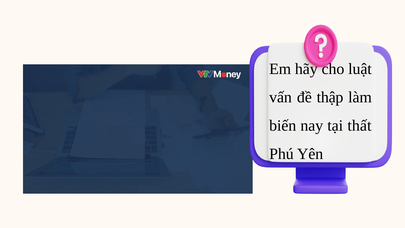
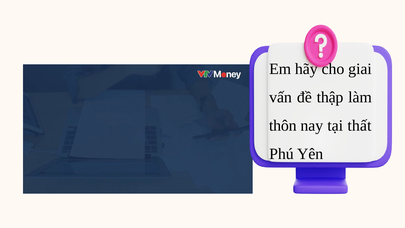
luật: luật -> giai
biến: biến -> thôn
